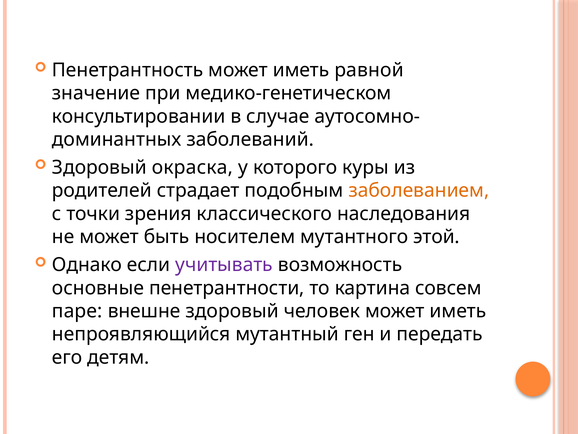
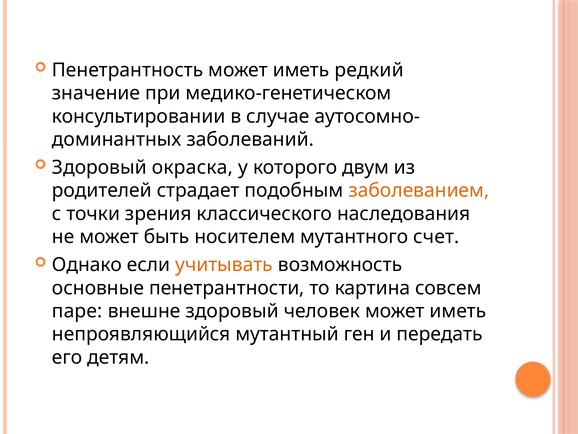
равной: равной -> редкий
куры: куры -> двум
этой: этой -> счет
учитывать colour: purple -> orange
